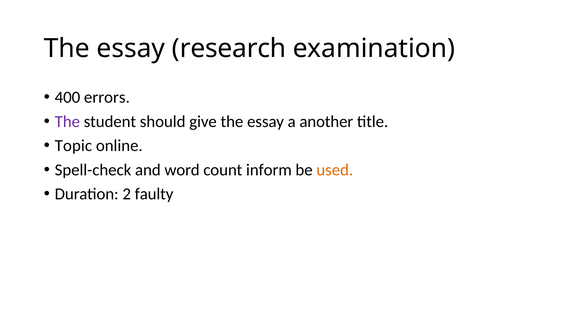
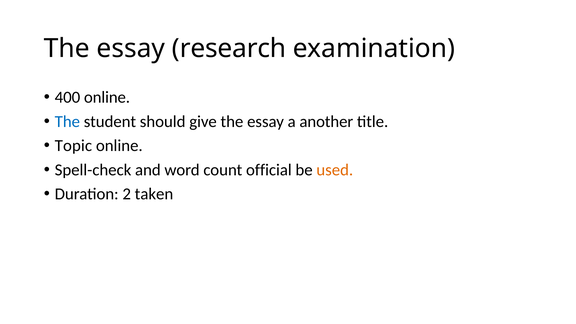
400 errors: errors -> online
The at (67, 122) colour: purple -> blue
inform: inform -> official
faulty: faulty -> taken
